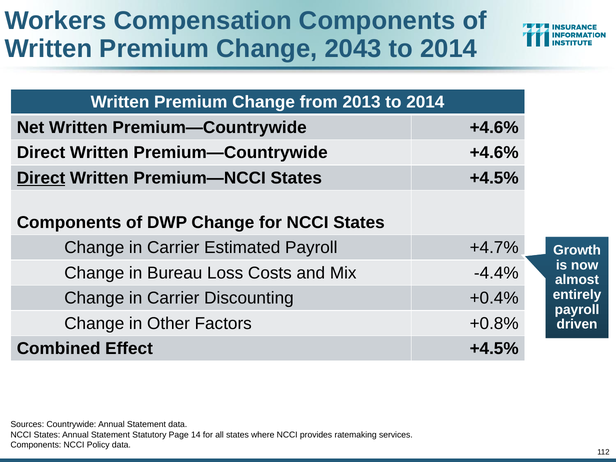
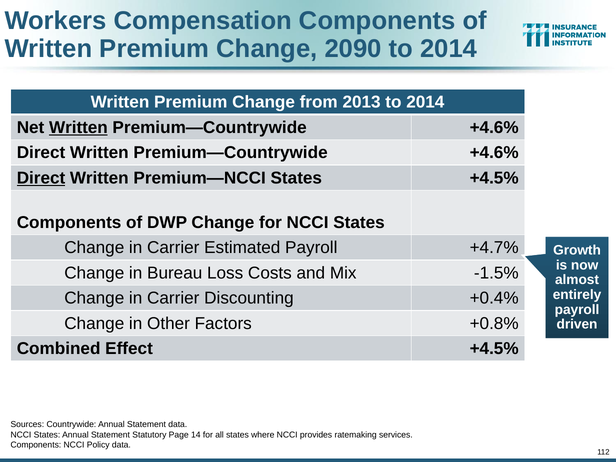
2043: 2043 -> 2090
Written at (78, 127) underline: none -> present
-4.4%: -4.4% -> -1.5%
